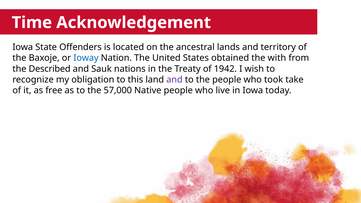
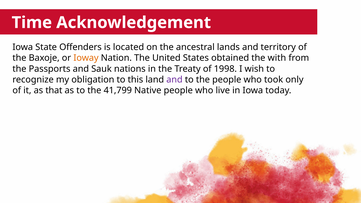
Ioway colour: blue -> orange
Described: Described -> Passports
1942: 1942 -> 1998
take: take -> only
free: free -> that
57,000: 57,000 -> 41,799
